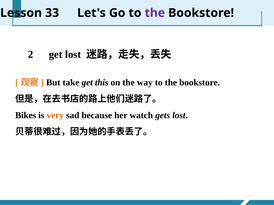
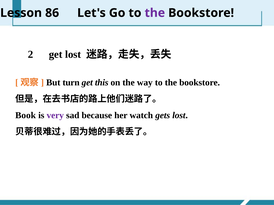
33: 33 -> 86
take: take -> turn
Bikes: Bikes -> Book
very colour: orange -> purple
